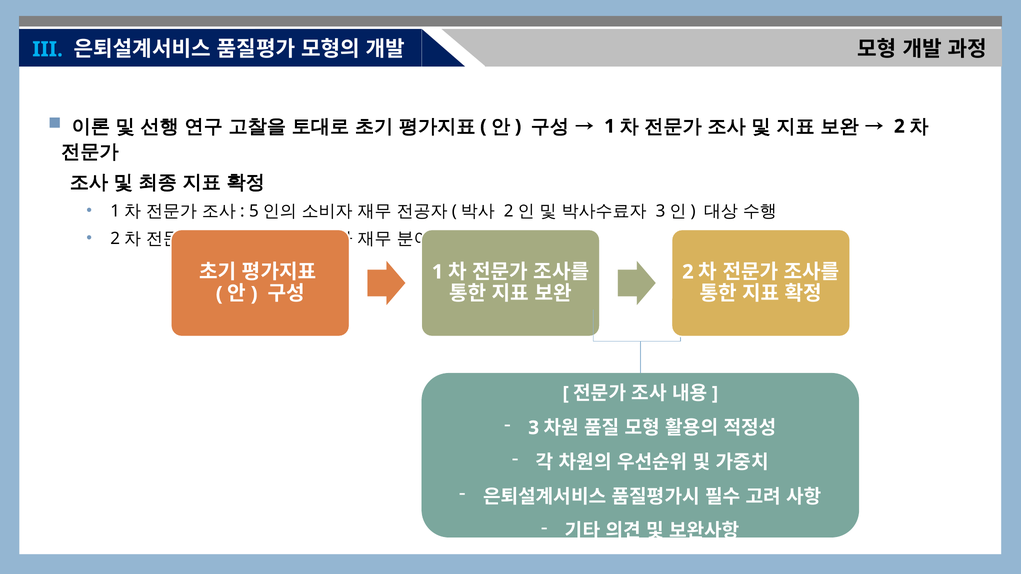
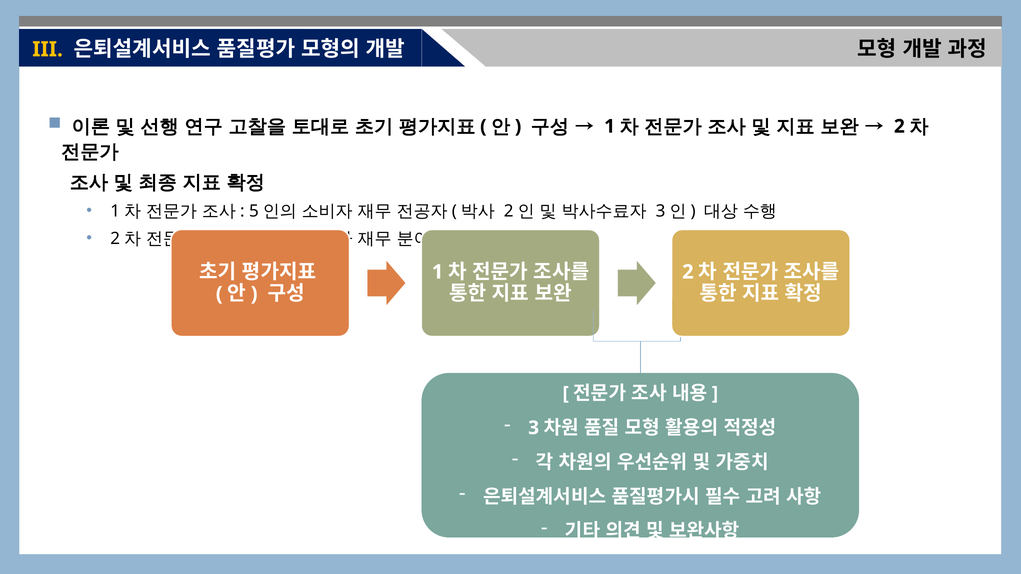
III colour: light blue -> yellow
